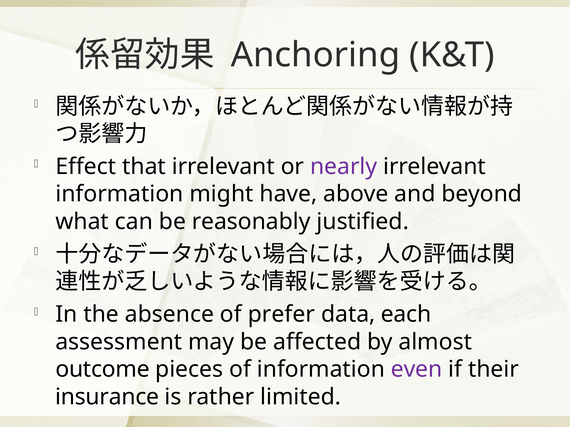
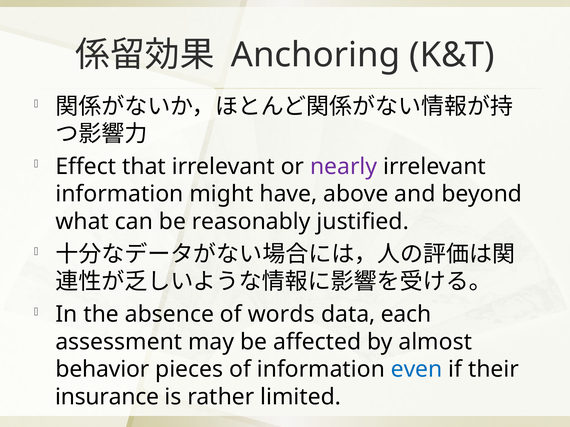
prefer: prefer -> words
outcome: outcome -> behavior
even colour: purple -> blue
